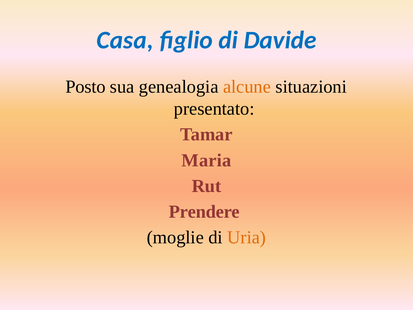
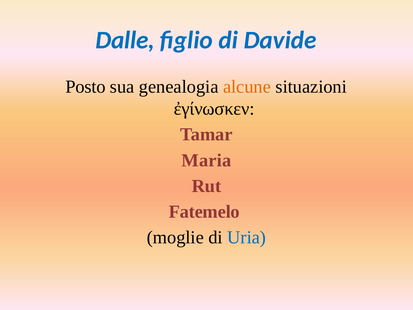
Casa: Casa -> Dalle
presentato: presentato -> ἐγίνωσκεν
Prendere: Prendere -> Fatemelo
Uria colour: orange -> blue
